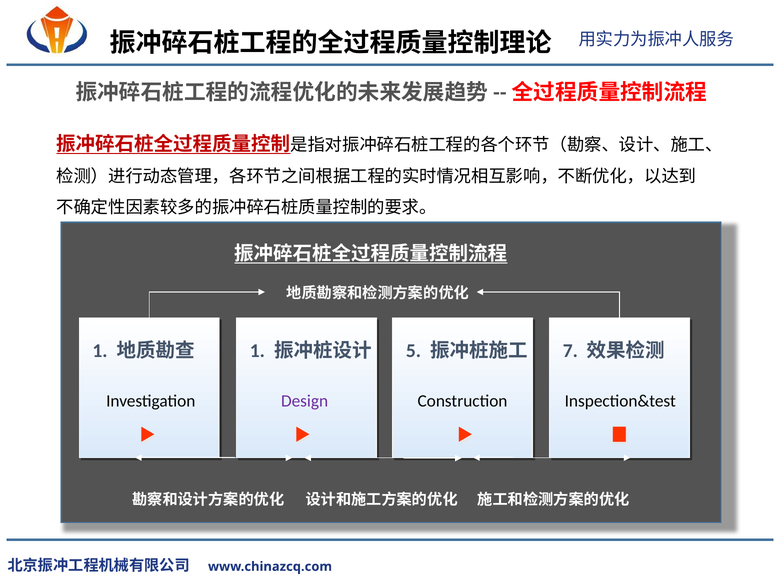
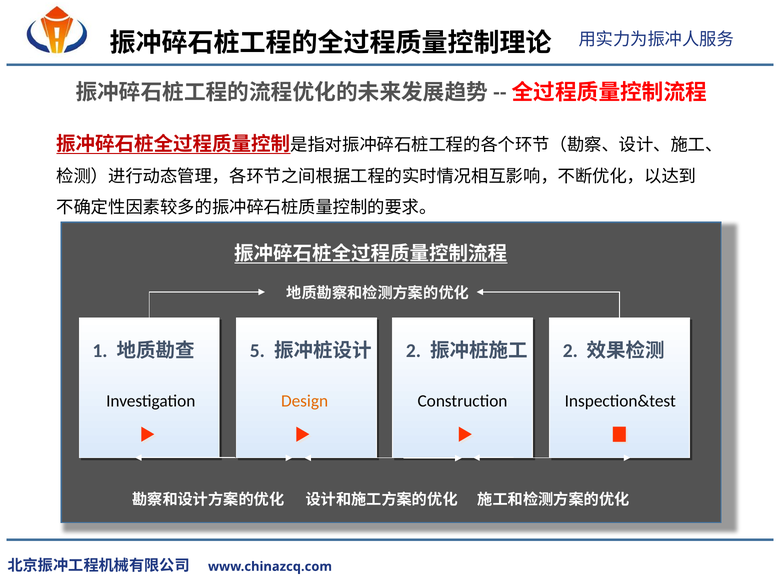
1 at (257, 351): 1 -> 5
5 at (414, 351): 5 -> 2
7 at (570, 351): 7 -> 2
Design colour: purple -> orange
